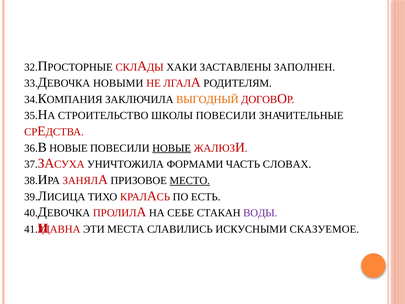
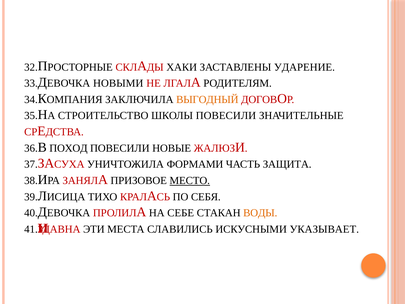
ЗАПОЛНЕН: ЗАПОЛНЕН -> УДАРЕНИЕ
НОВЫЕ at (68, 148): НОВЫЕ -> ПОХОД
НОВЫЕ at (172, 148) underline: present -> none
СЛОВАХ: СЛОВАХ -> ЗАЩИТА
ЕСТЬ: ЕСТЬ -> СЕБЯ
ВОДЫ colour: purple -> orange
СКАЗУЕМОЕ: СКАЗУЕМОЕ -> УКАЗЫВАЕТ
